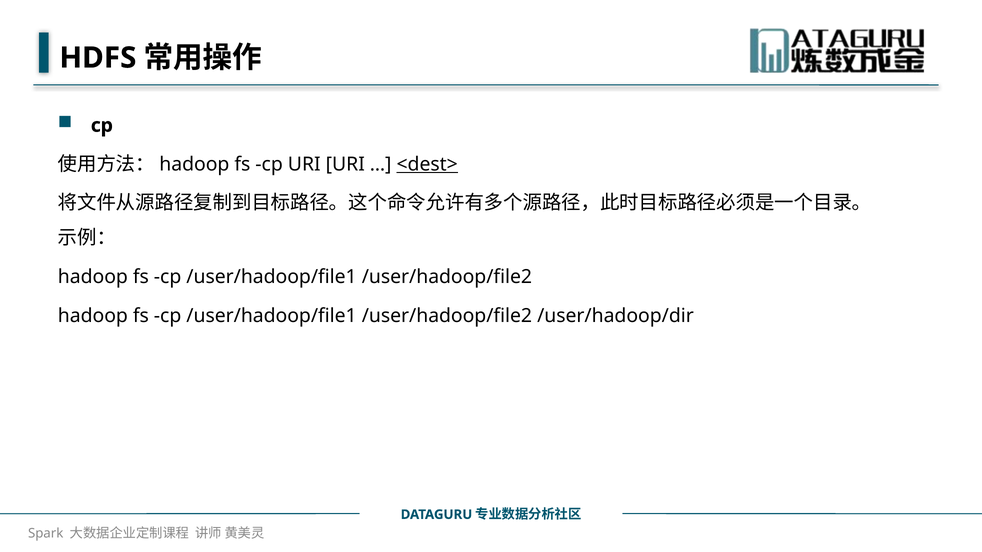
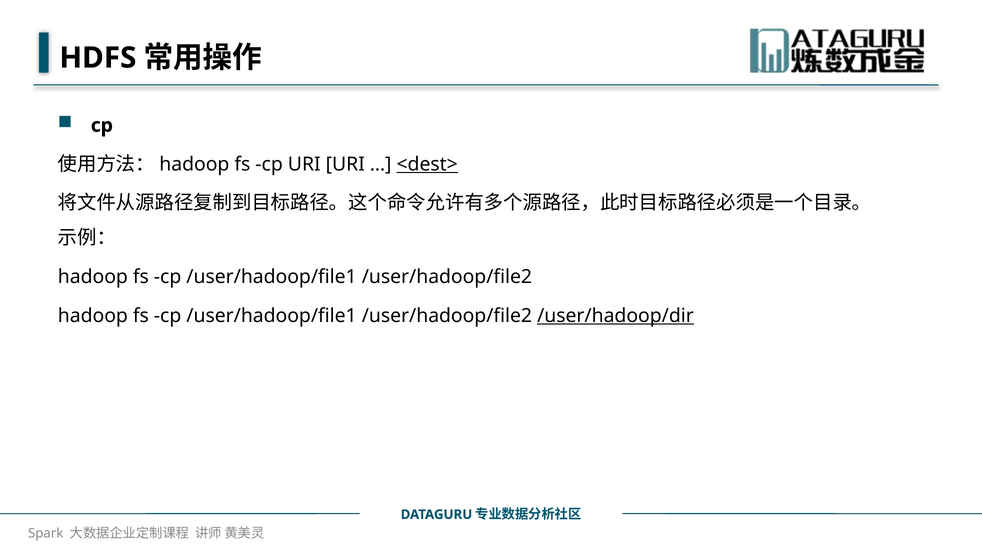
/user/hadoop/dir underline: none -> present
